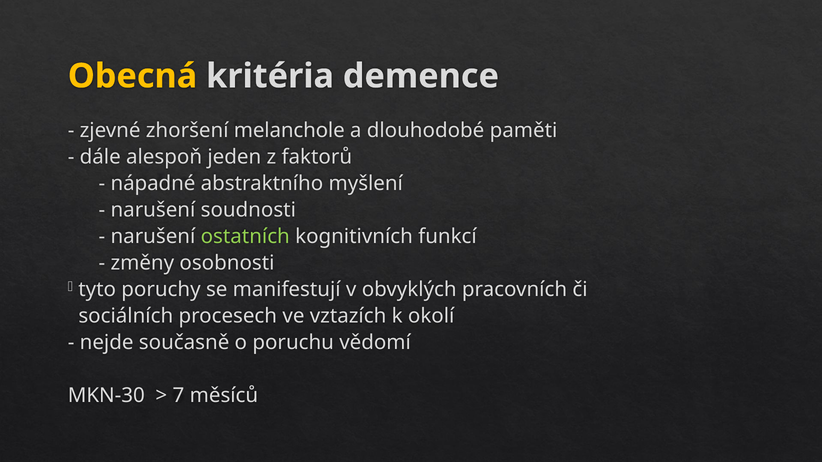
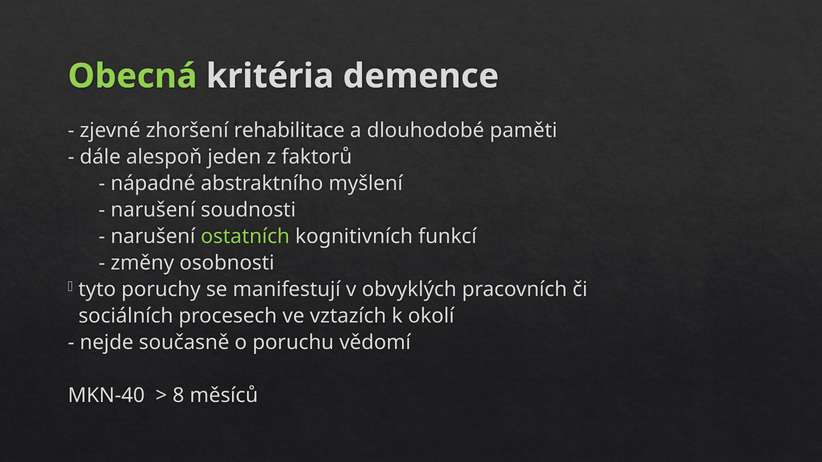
Obecná colour: yellow -> light green
melanchole: melanchole -> rehabilitace
MKN-30: MKN-30 -> MKN-40
7: 7 -> 8
